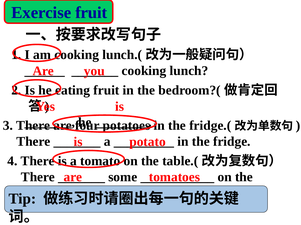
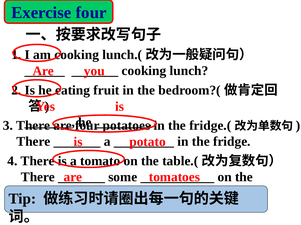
Exercise fruit: fruit -> four
